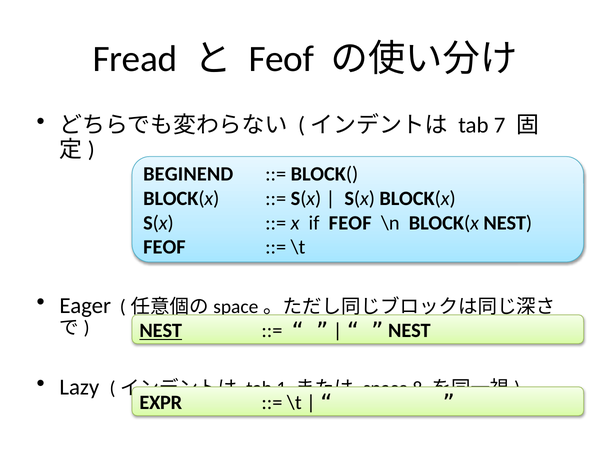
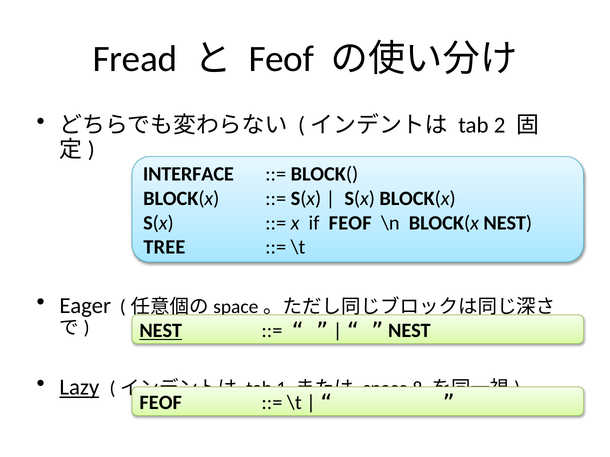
7: 7 -> 2
BEGINEND: BEGINEND -> INTERFACE
FEOF at (164, 248): FEOF -> TREE
Lazy underline: none -> present
EXPR at (161, 403): EXPR -> FEOF
